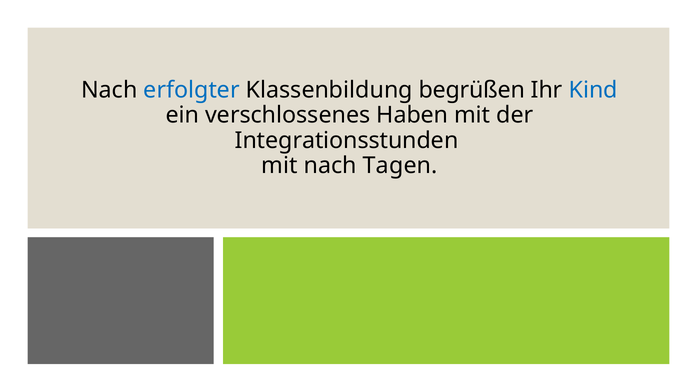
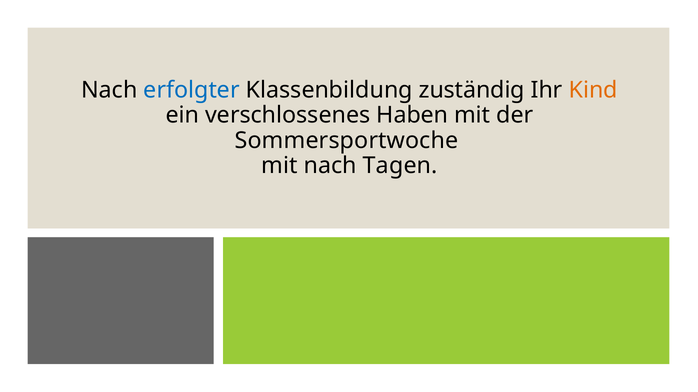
begrüßen: begrüßen -> zuständig
Kind colour: blue -> orange
Integrationsstunden: Integrationsstunden -> Sommersportwoche
